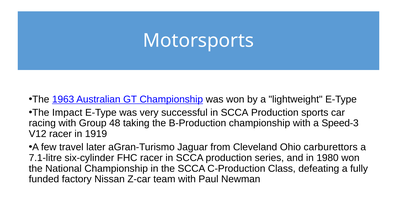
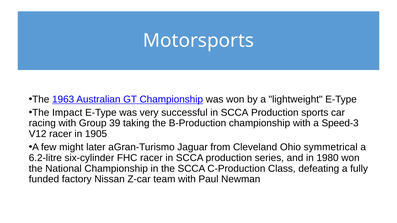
48: 48 -> 39
1919: 1919 -> 1905
travel: travel -> might
carburettors: carburettors -> symmetrical
7.1-litre: 7.1-litre -> 6.2-litre
